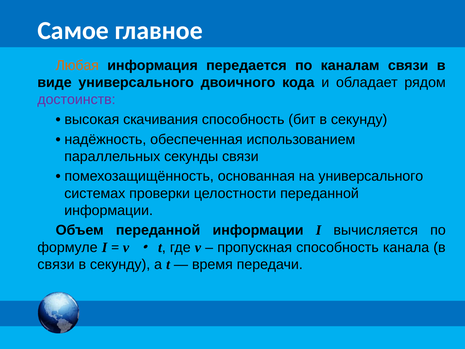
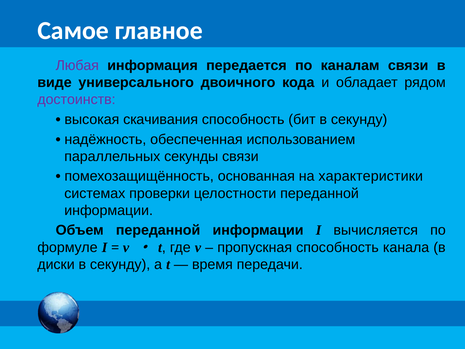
Любая colour: orange -> purple
на универсального: универсального -> характеристики
связи at (56, 264): связи -> диски
